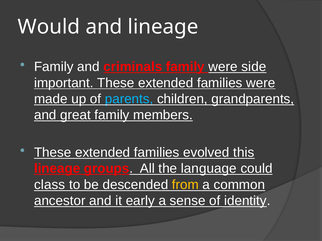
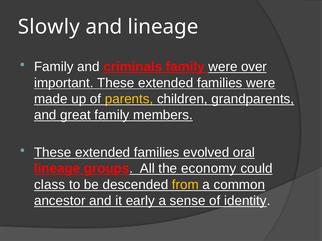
Would: Would -> Slowly
side: side -> over
parents colour: light blue -> yellow
this: this -> oral
language: language -> economy
